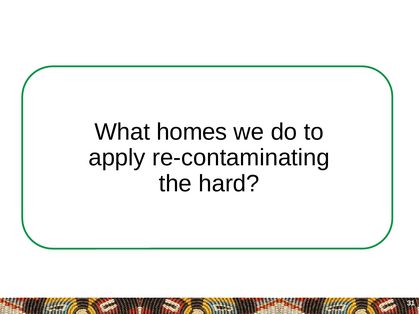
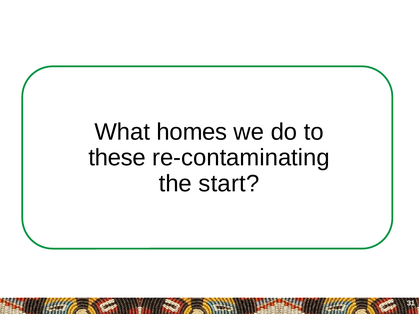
apply: apply -> these
hard: hard -> start
